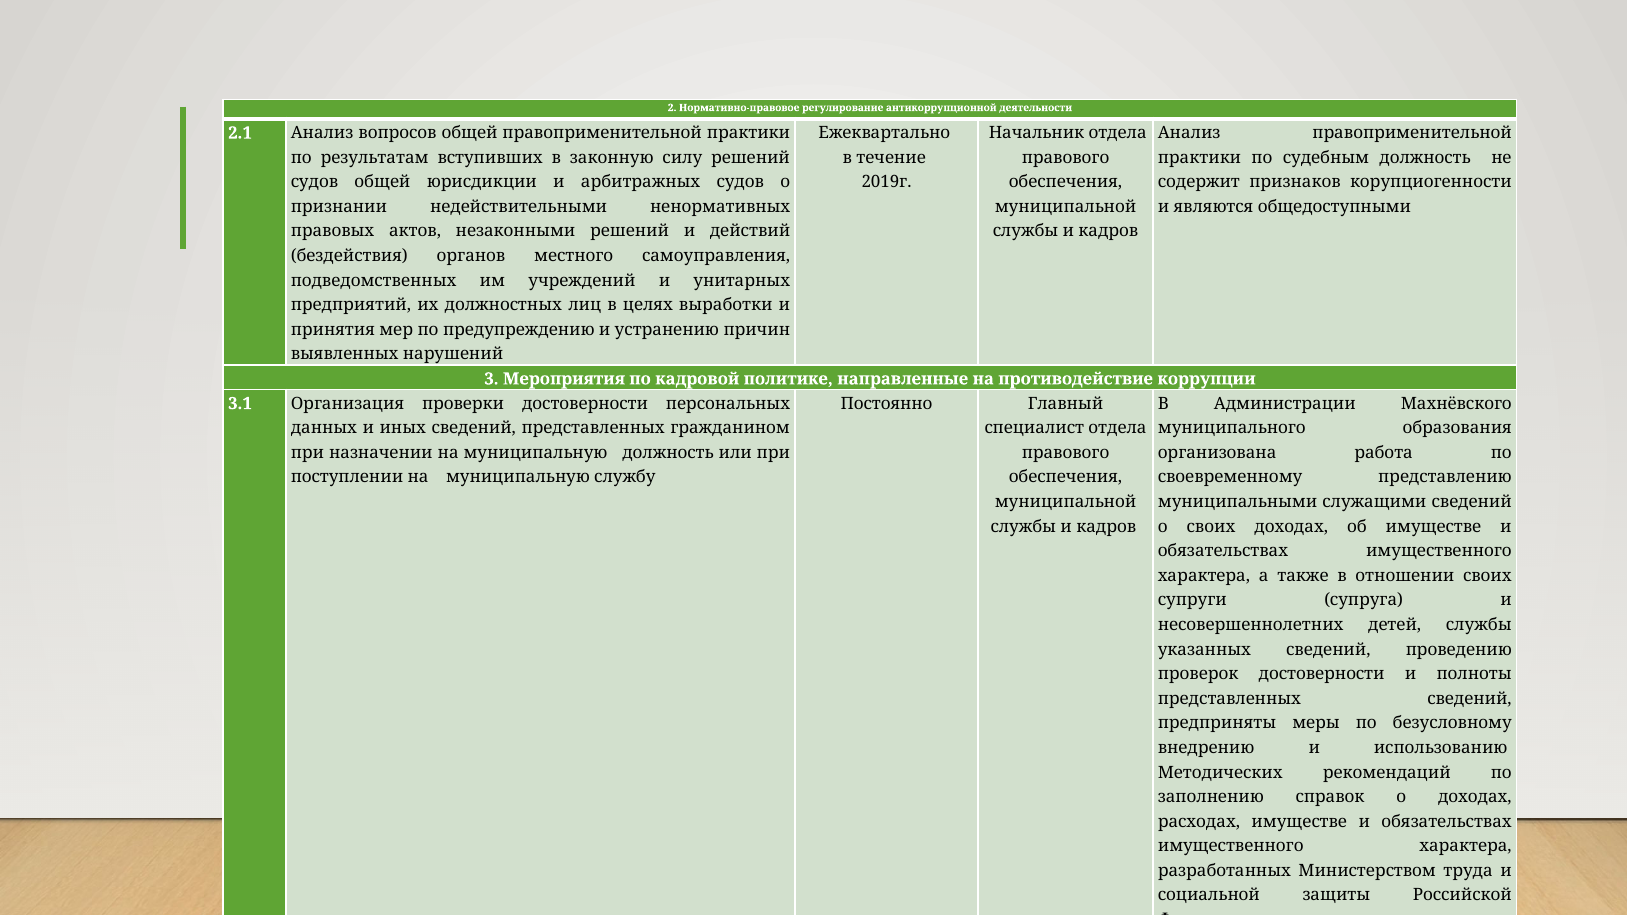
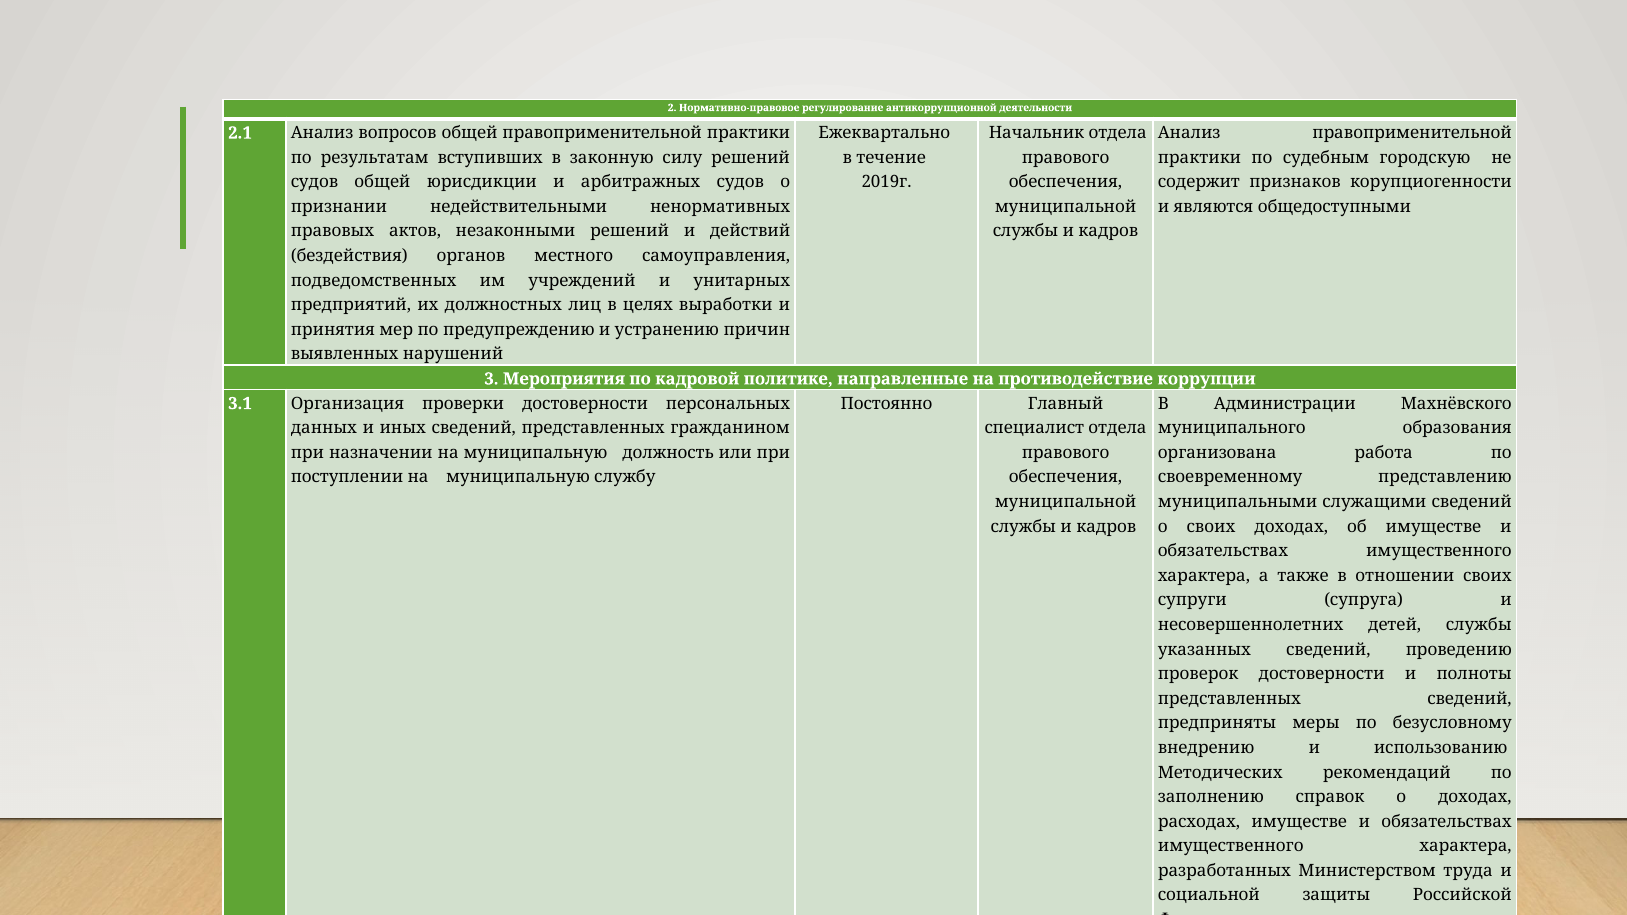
судебным должность: должность -> городскую
